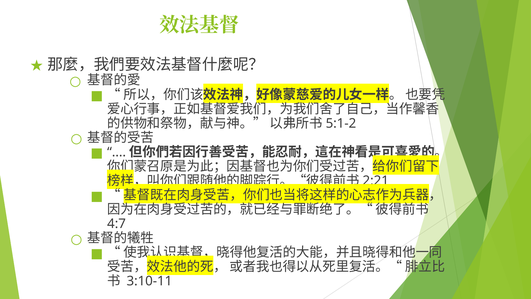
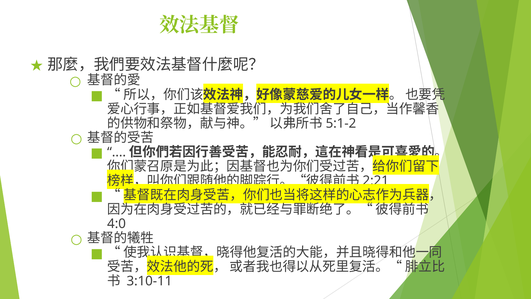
4:7: 4:7 -> 4:0
